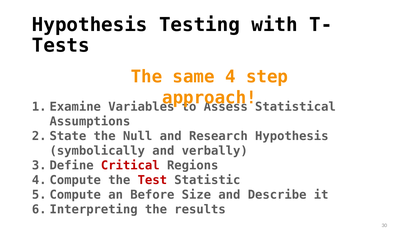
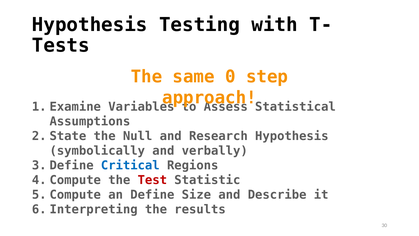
4: 4 -> 0
Critical colour: red -> blue
Before: Before -> Define
